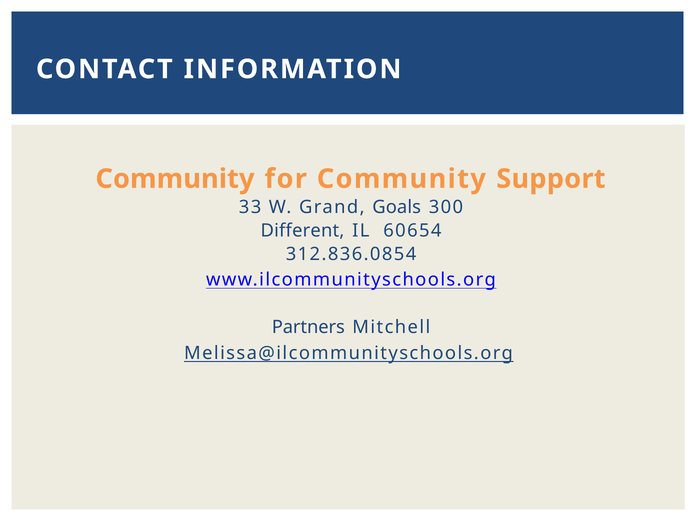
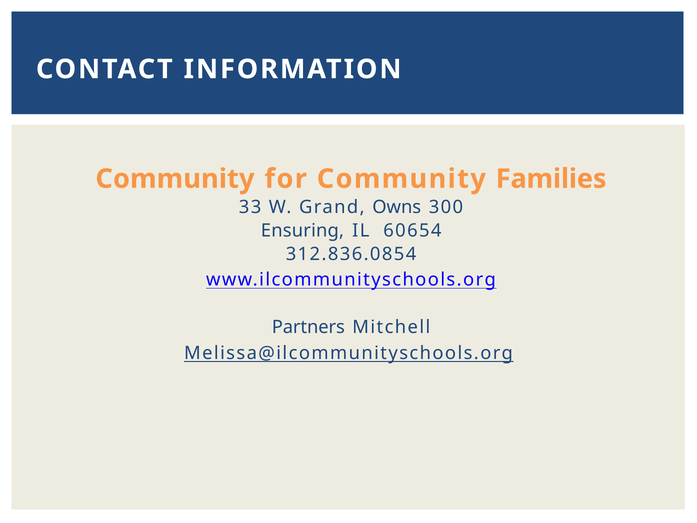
Support: Support -> Families
Goals: Goals -> Owns
Different: Different -> Ensuring
